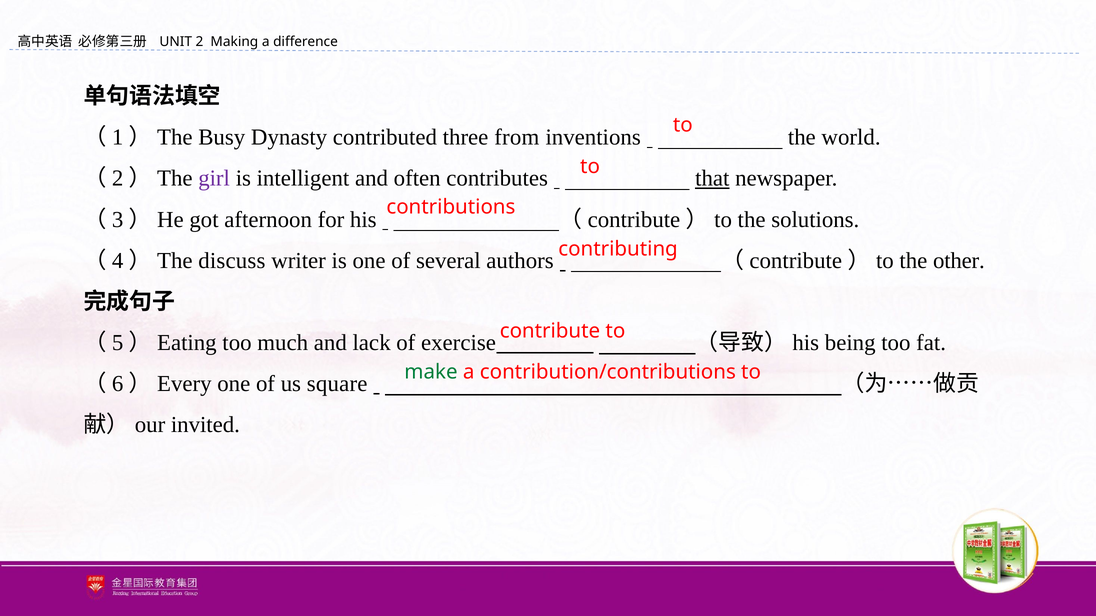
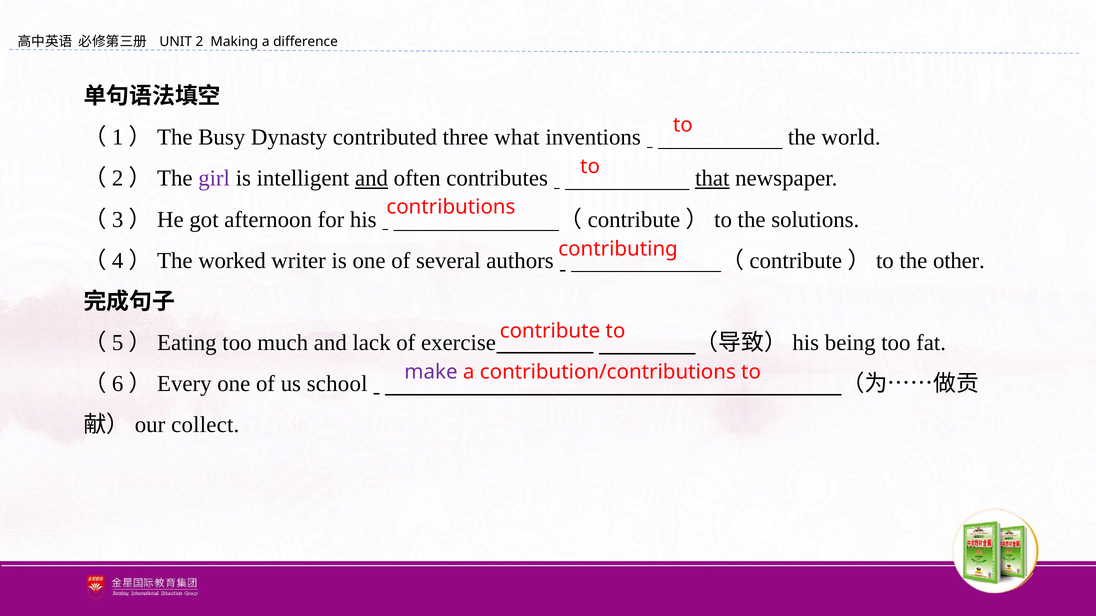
from: from -> what
and at (372, 179) underline: none -> present
discuss: discuss -> worked
make colour: green -> purple
square: square -> school
invited: invited -> collect
